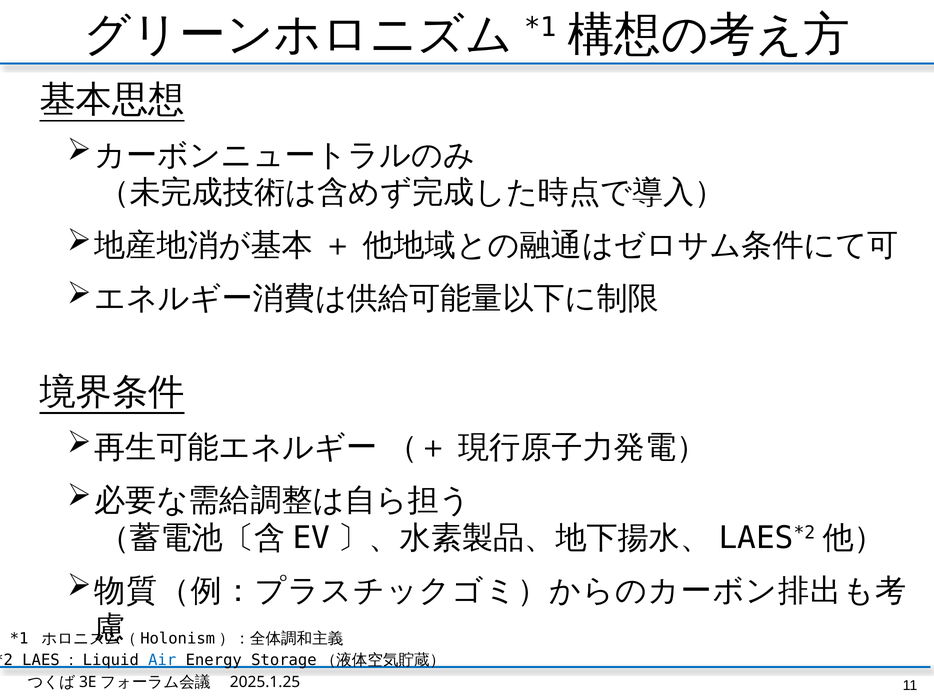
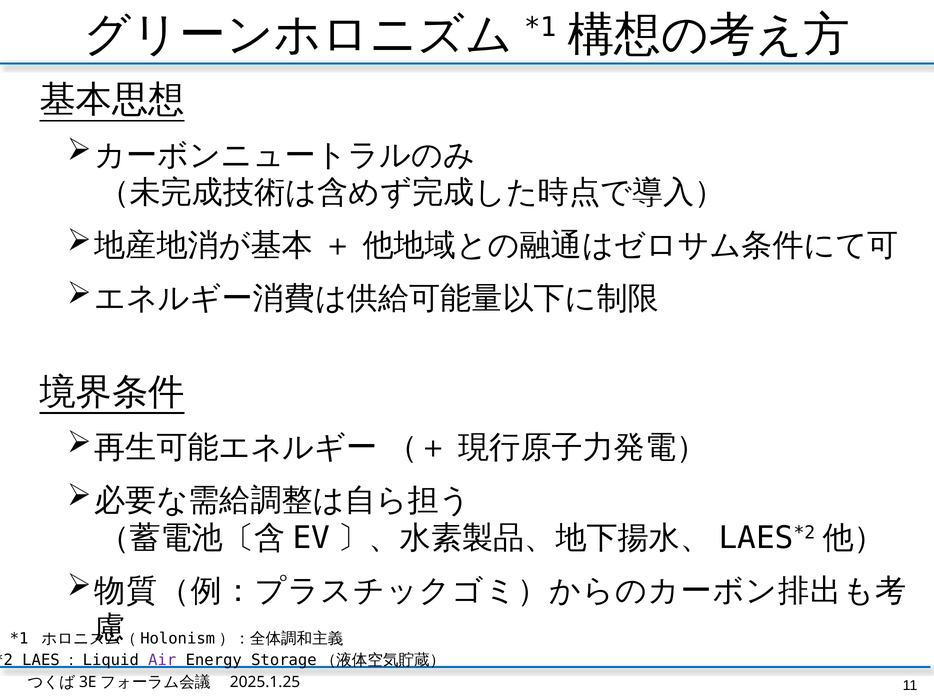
Air colour: blue -> purple
